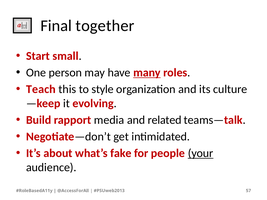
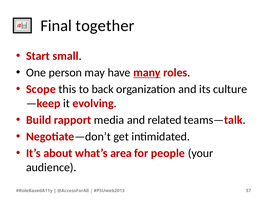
Teach: Teach -> Scope
style: style -> back
fake: fake -> area
your underline: present -> none
